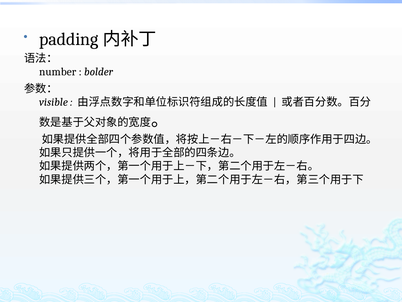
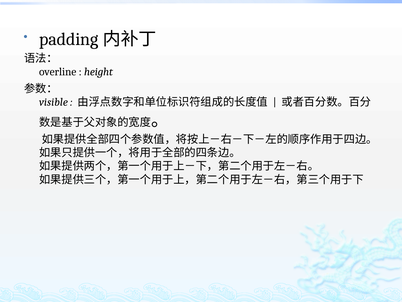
number: number -> overline
bolder: bolder -> height
